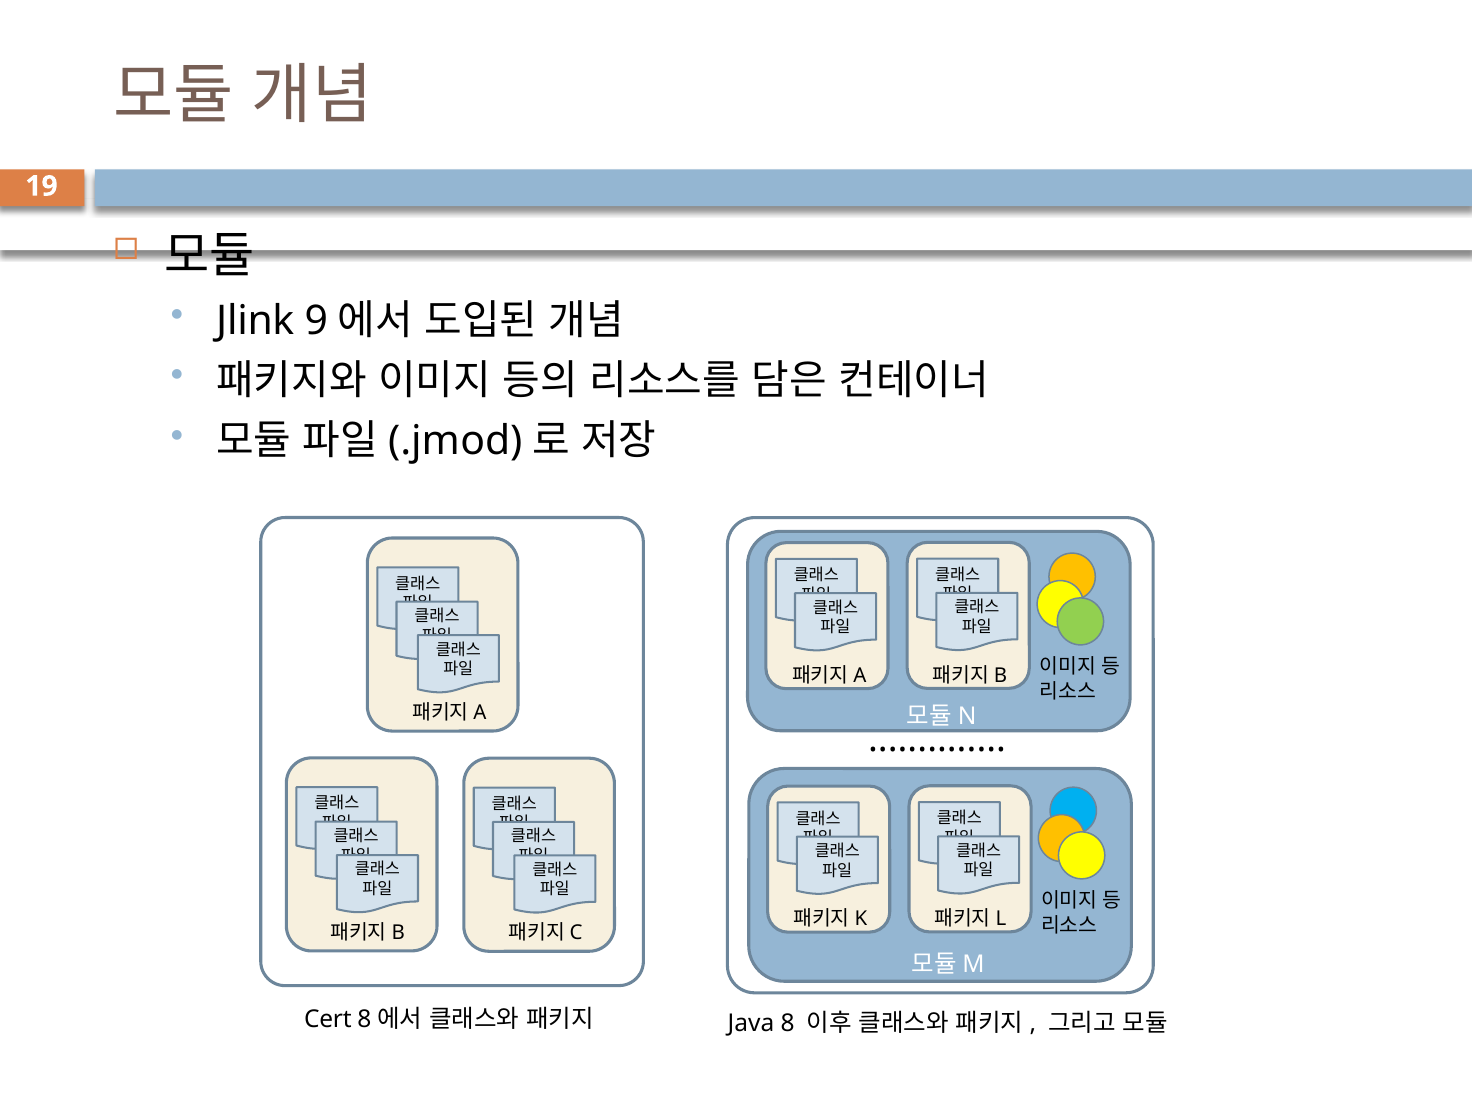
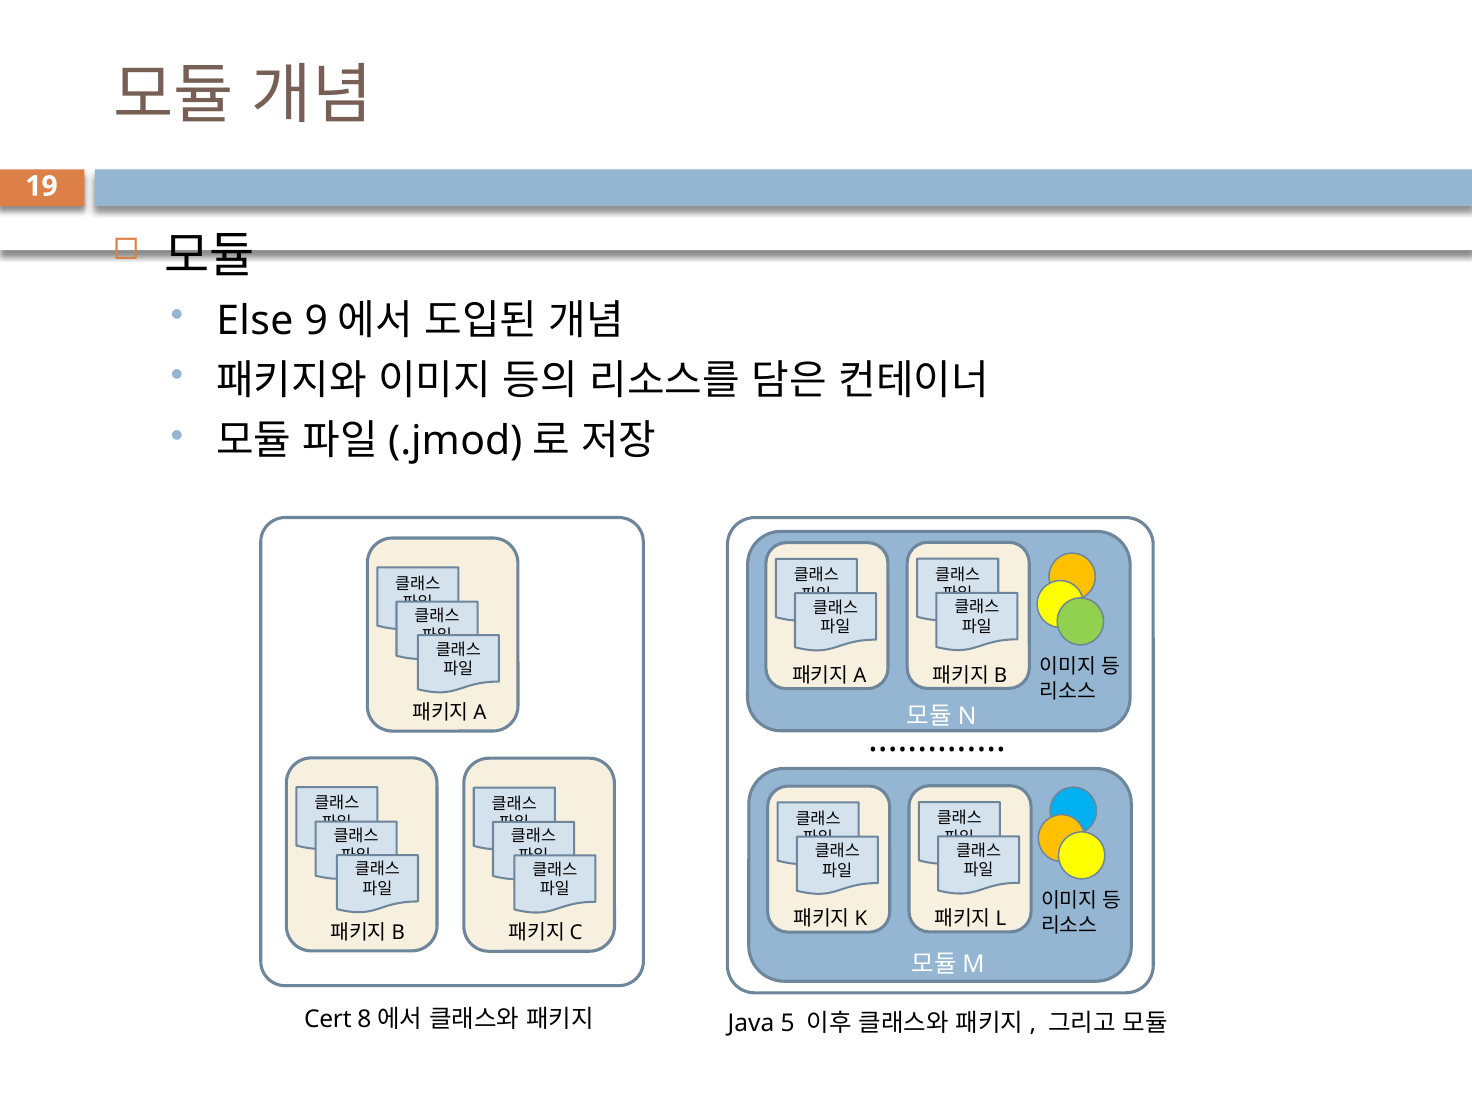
Jlink: Jlink -> Else
8: 8 -> 5
